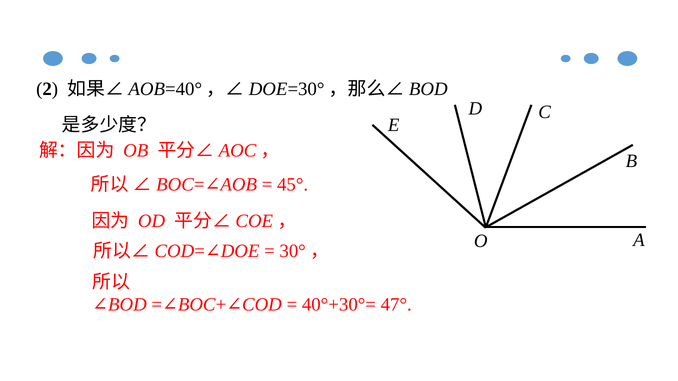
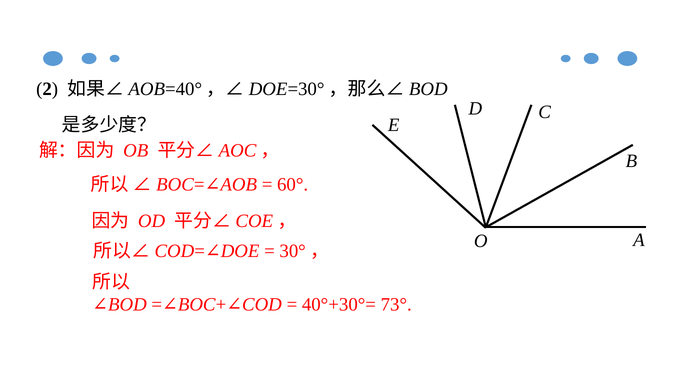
45°: 45° -> 60°
47°: 47° -> 73°
